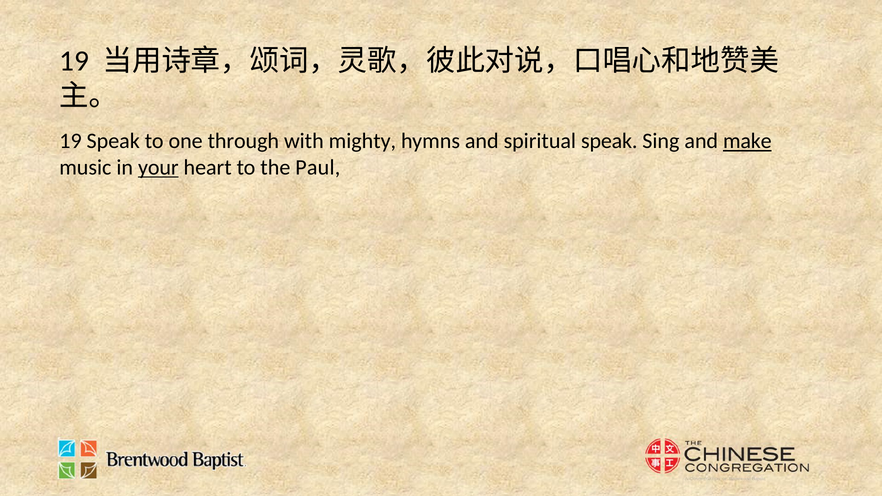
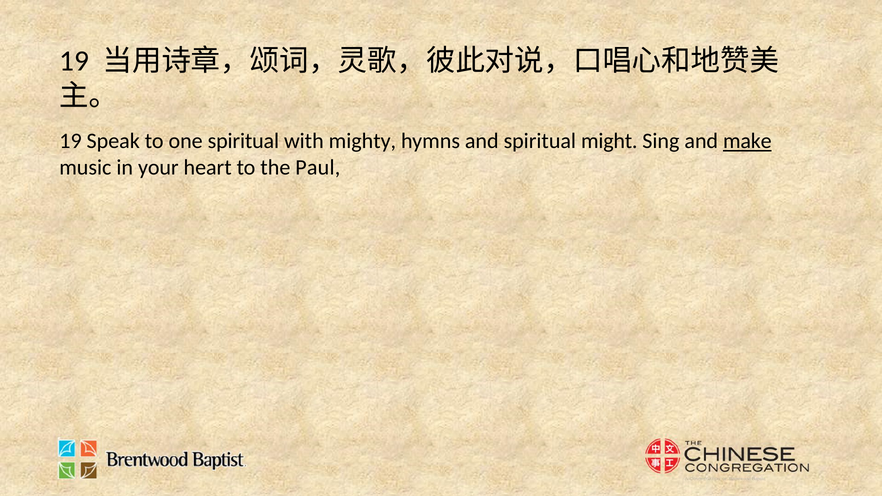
one through: through -> spiritual
spiritual speak: speak -> might
your underline: present -> none
